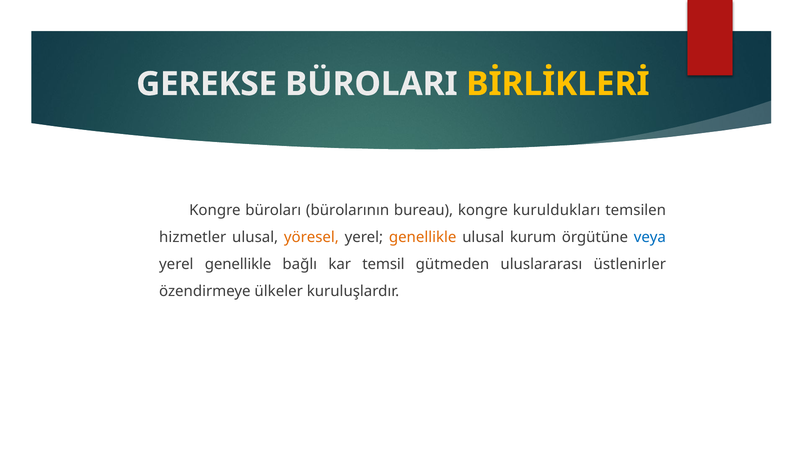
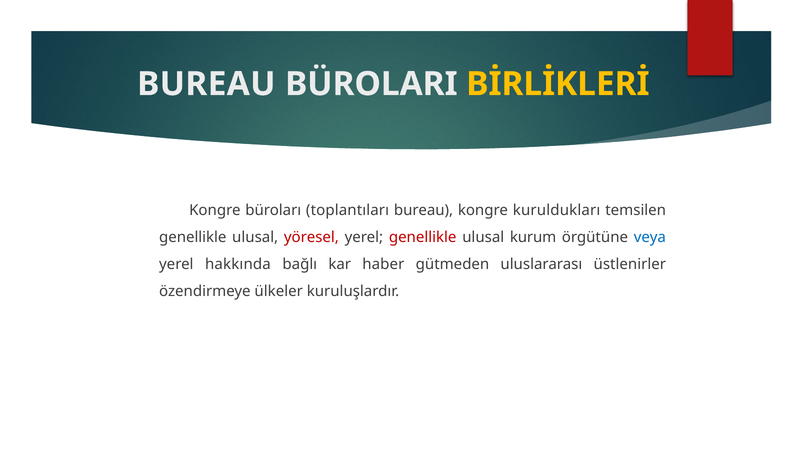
GEREKSE at (207, 84): GEREKSE -> BUREAU
bürolarının: bürolarının -> toplantıları
hizmetler at (193, 237): hizmetler -> genellikle
yöresel colour: orange -> red
genellikle at (423, 237) colour: orange -> red
genellikle at (238, 264): genellikle -> hakkında
temsil: temsil -> haber
